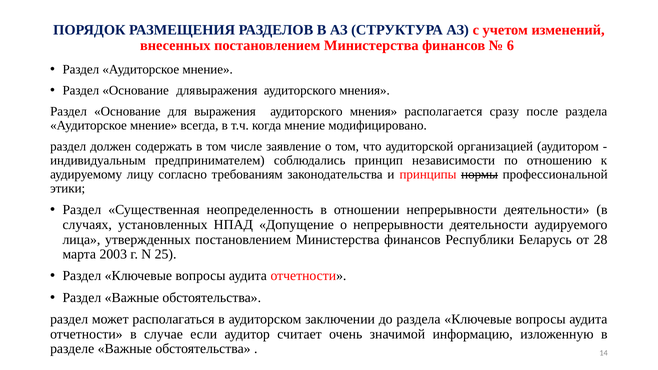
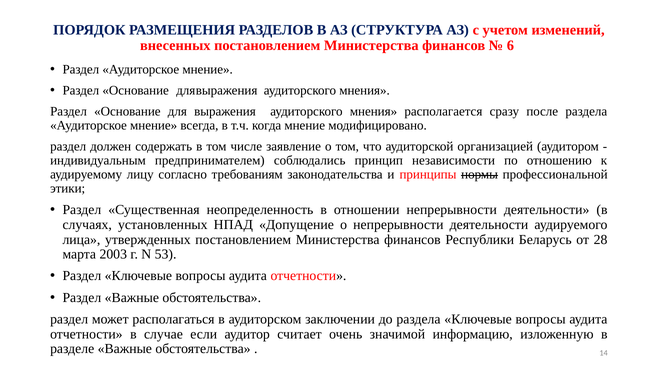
25: 25 -> 53
